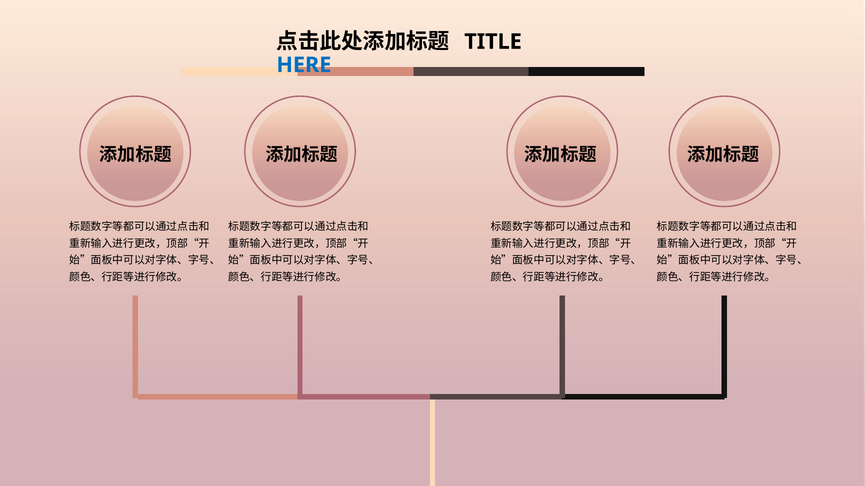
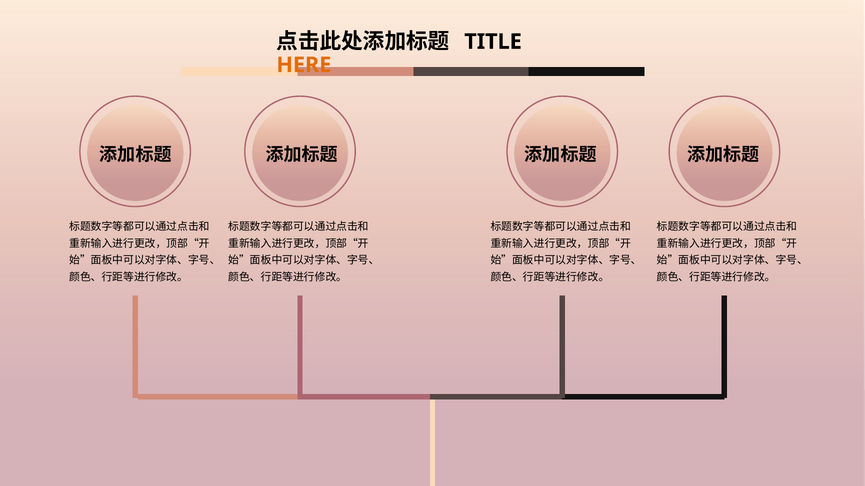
HERE colour: blue -> orange
